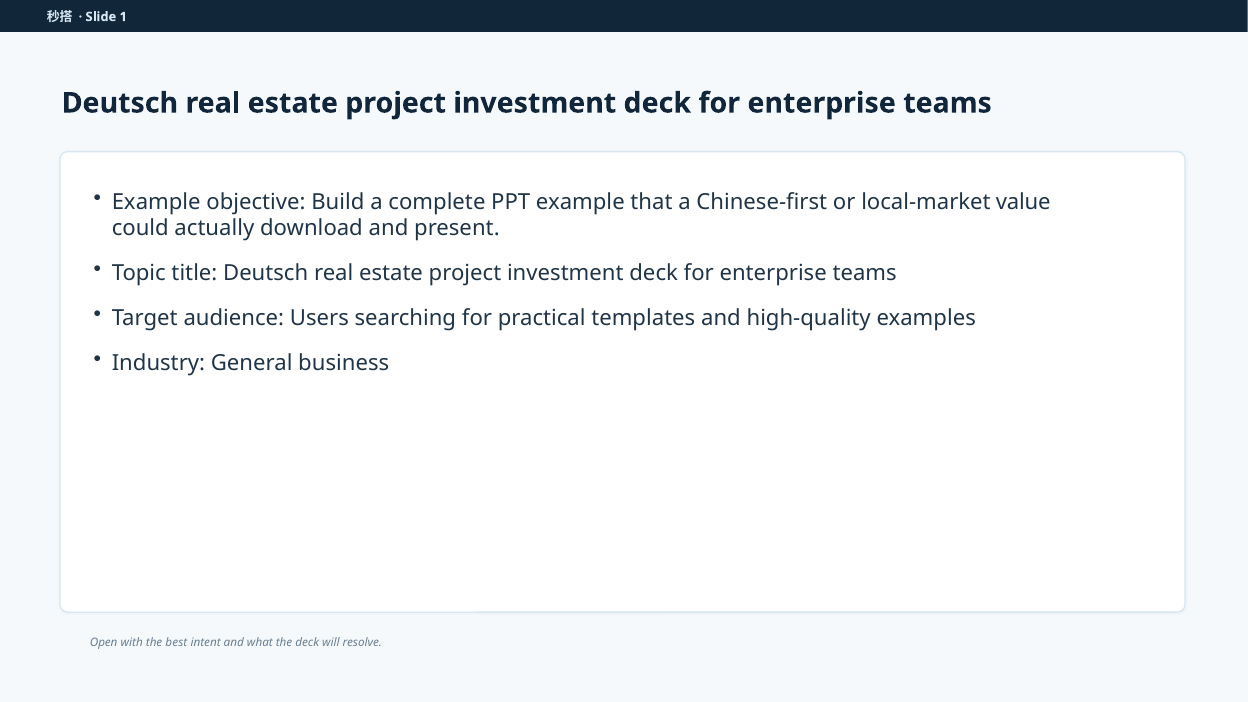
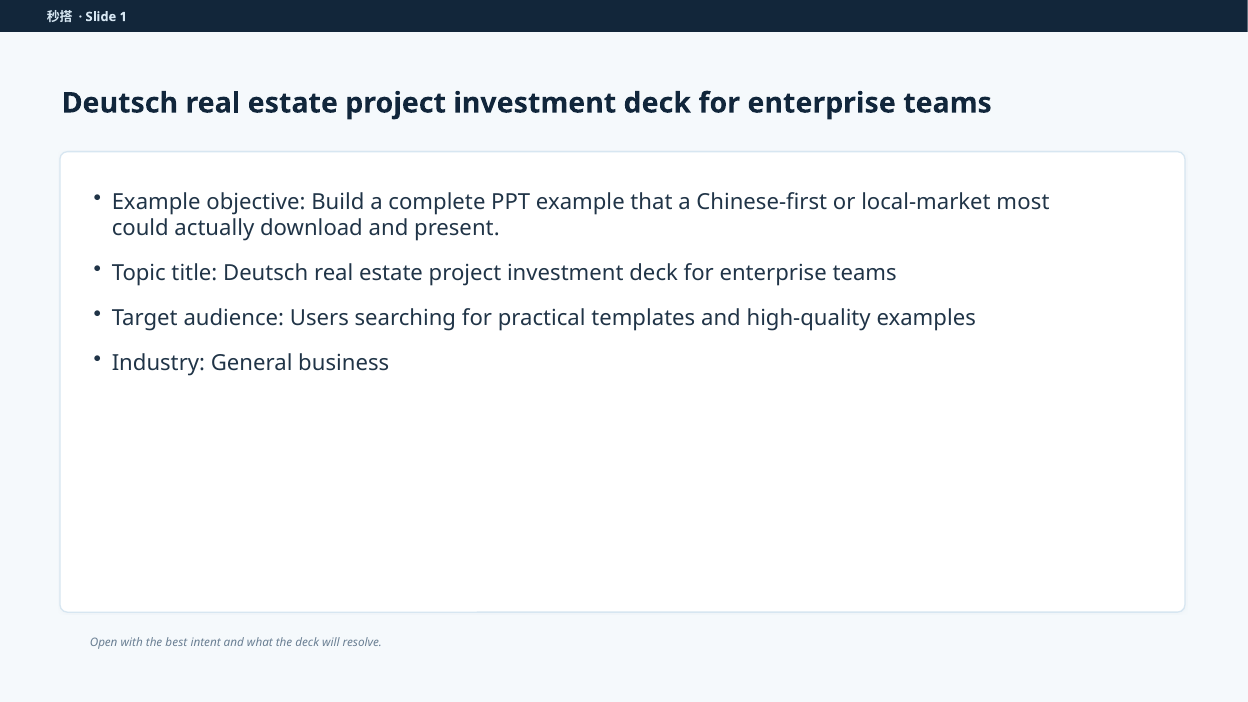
value: value -> most
